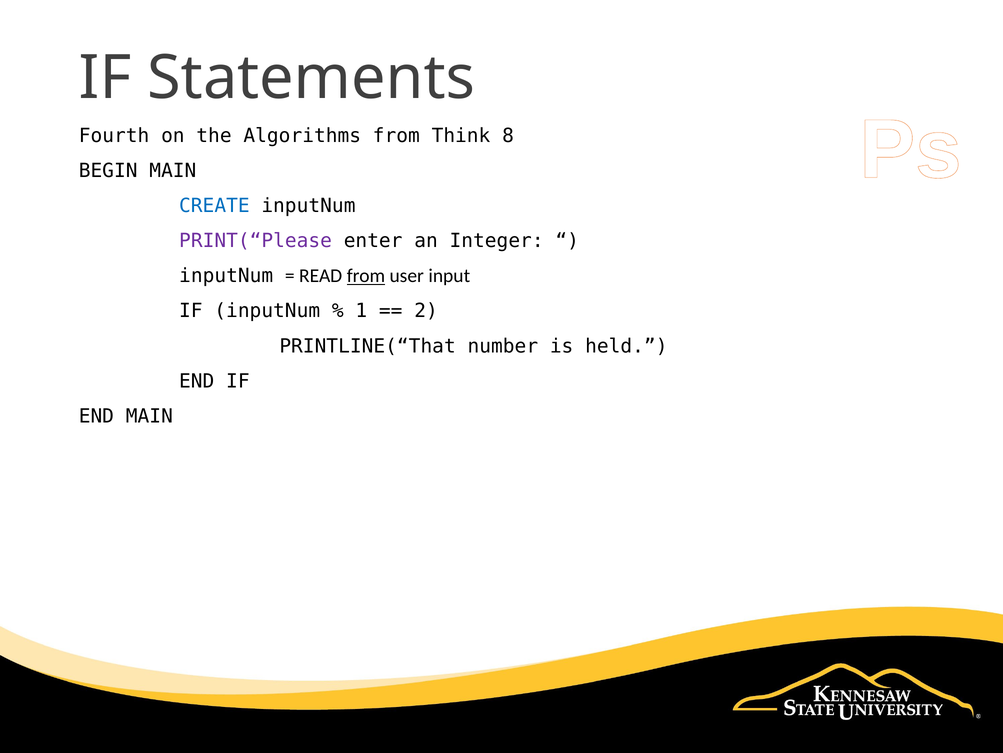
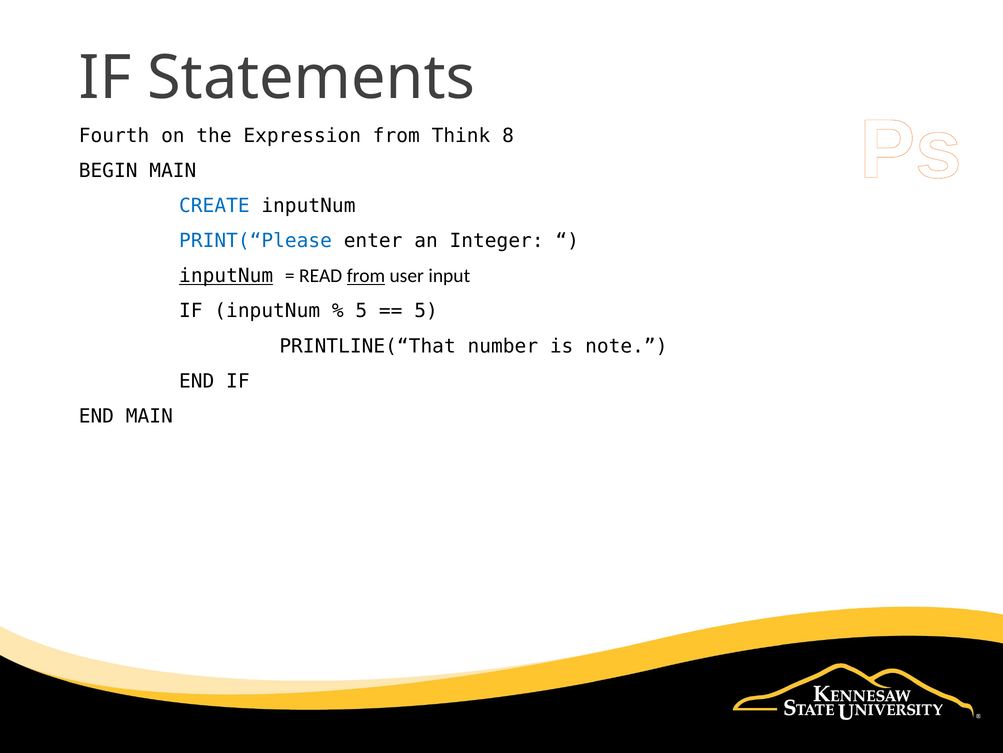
Algorithms: Algorithms -> Expression
PRINT(“Please colour: purple -> blue
inputNum at (226, 276) underline: none -> present
1 at (361, 311): 1 -> 5
2 at (426, 311): 2 -> 5
held: held -> note
